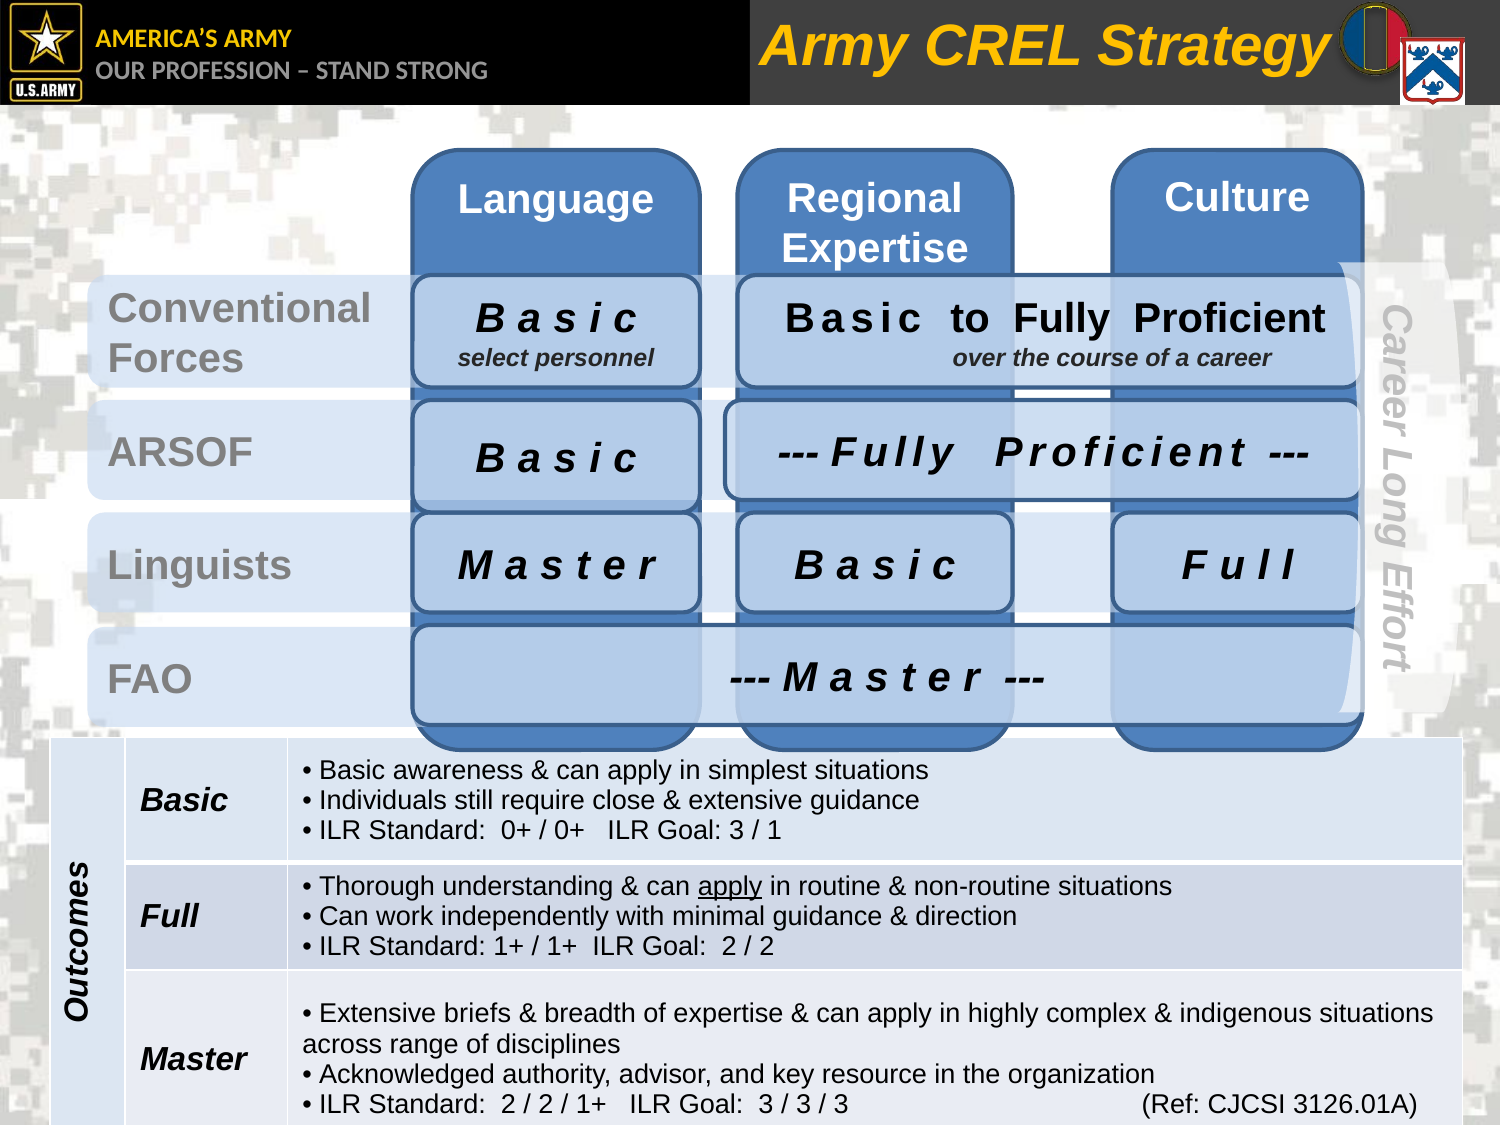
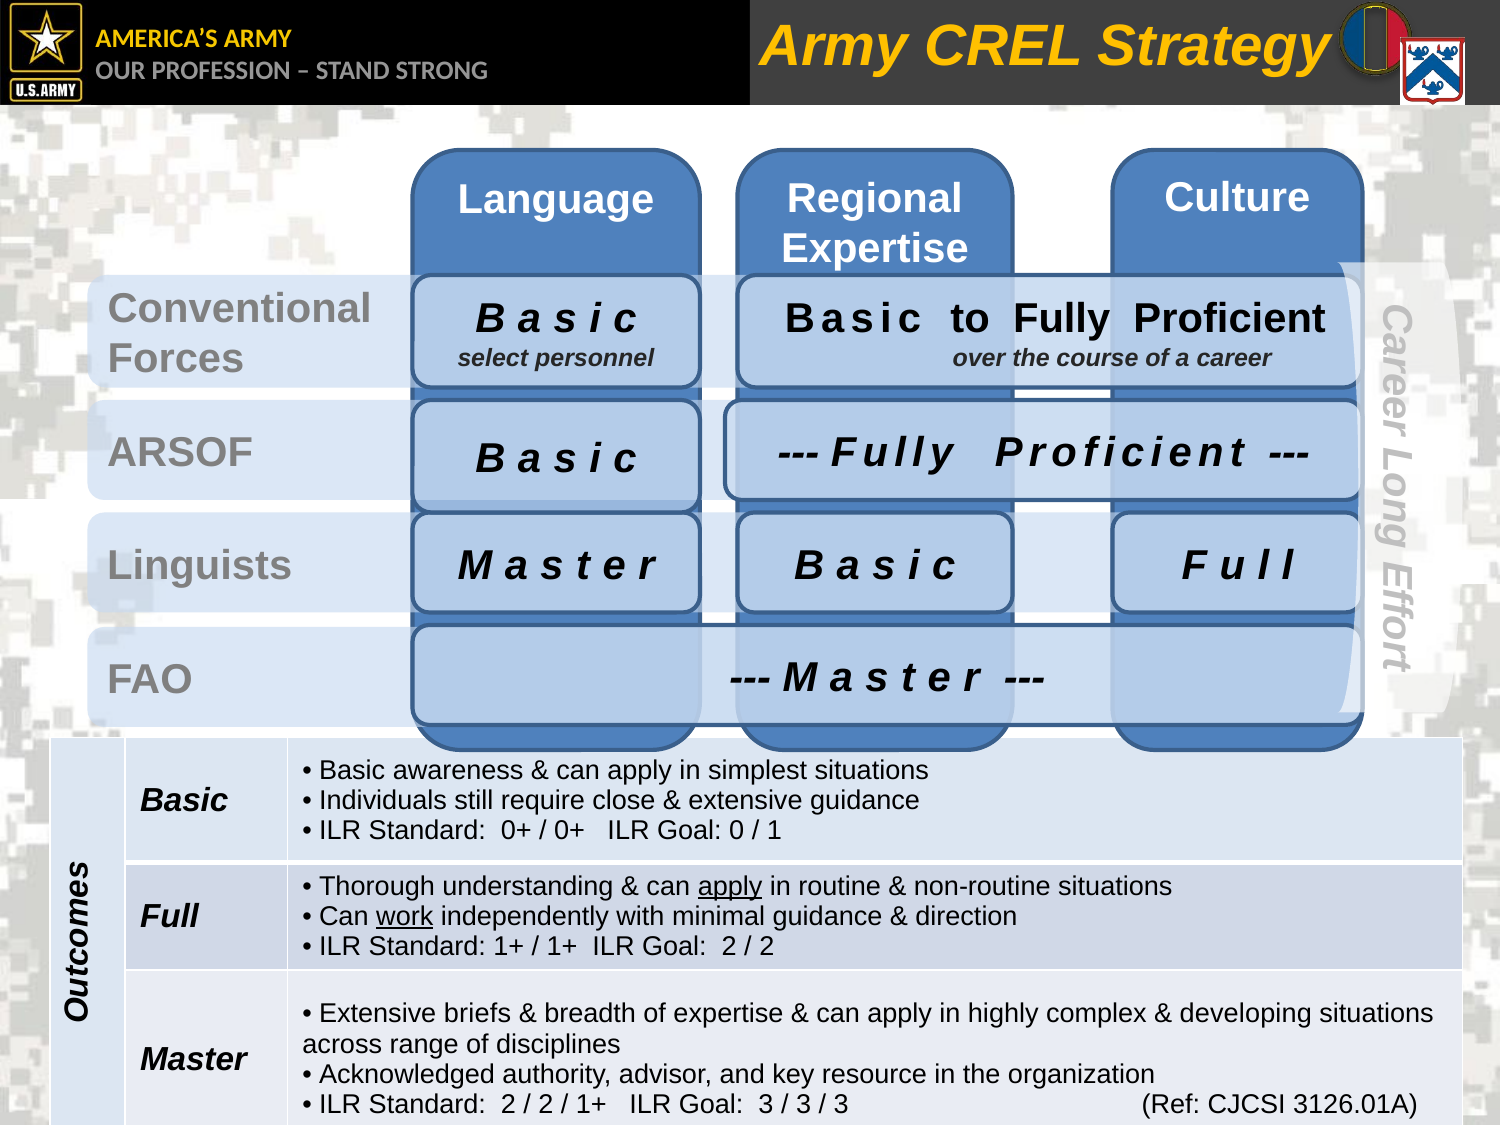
0+ ILR Goal 3: 3 -> 0
work underline: none -> present
indigenous: indigenous -> developing
